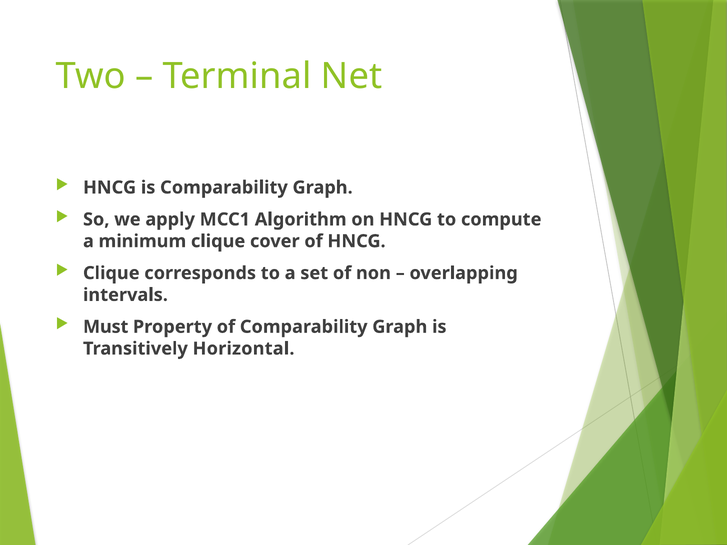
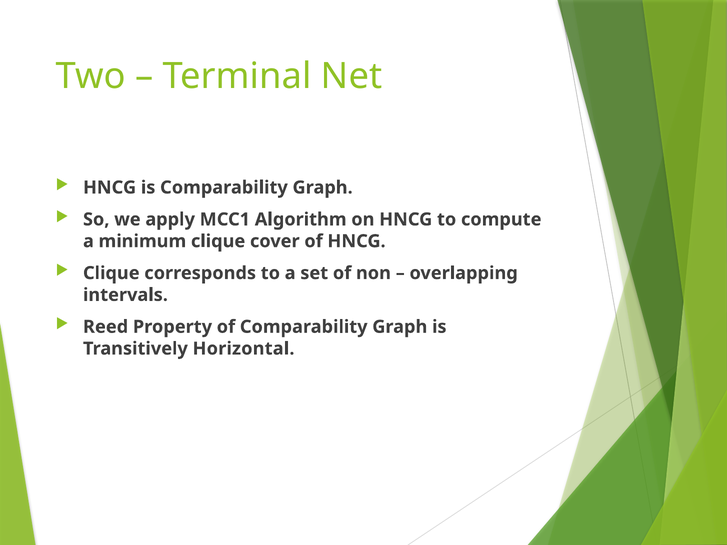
Must: Must -> Reed
